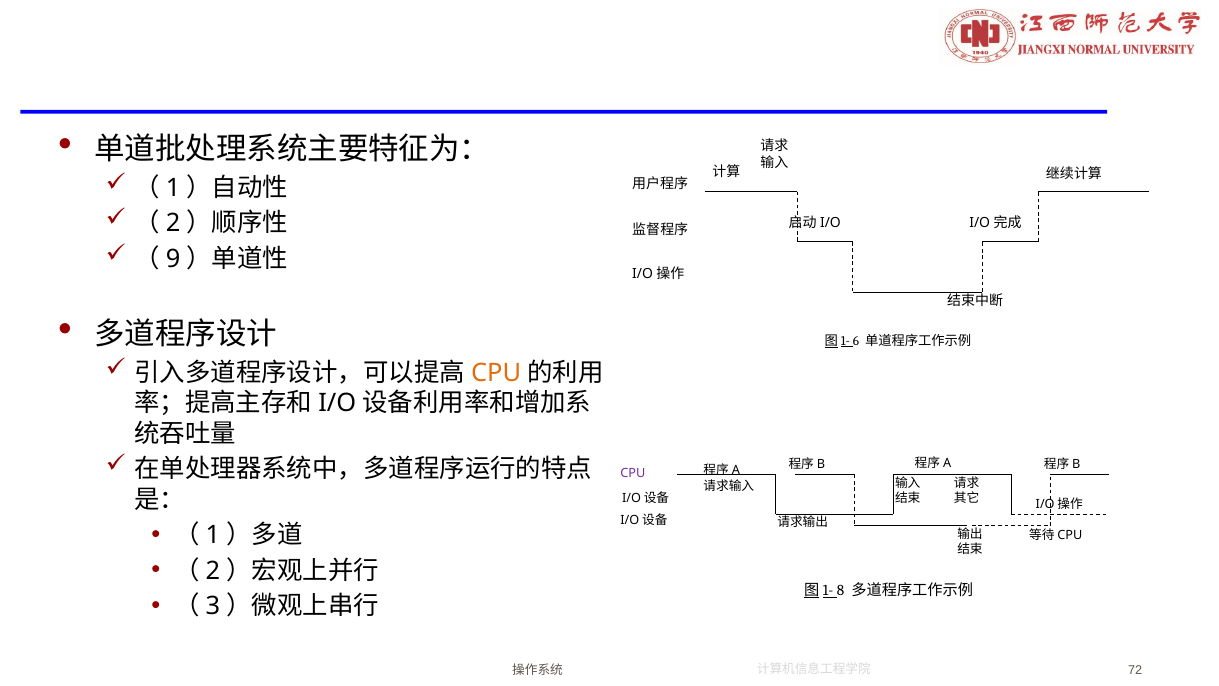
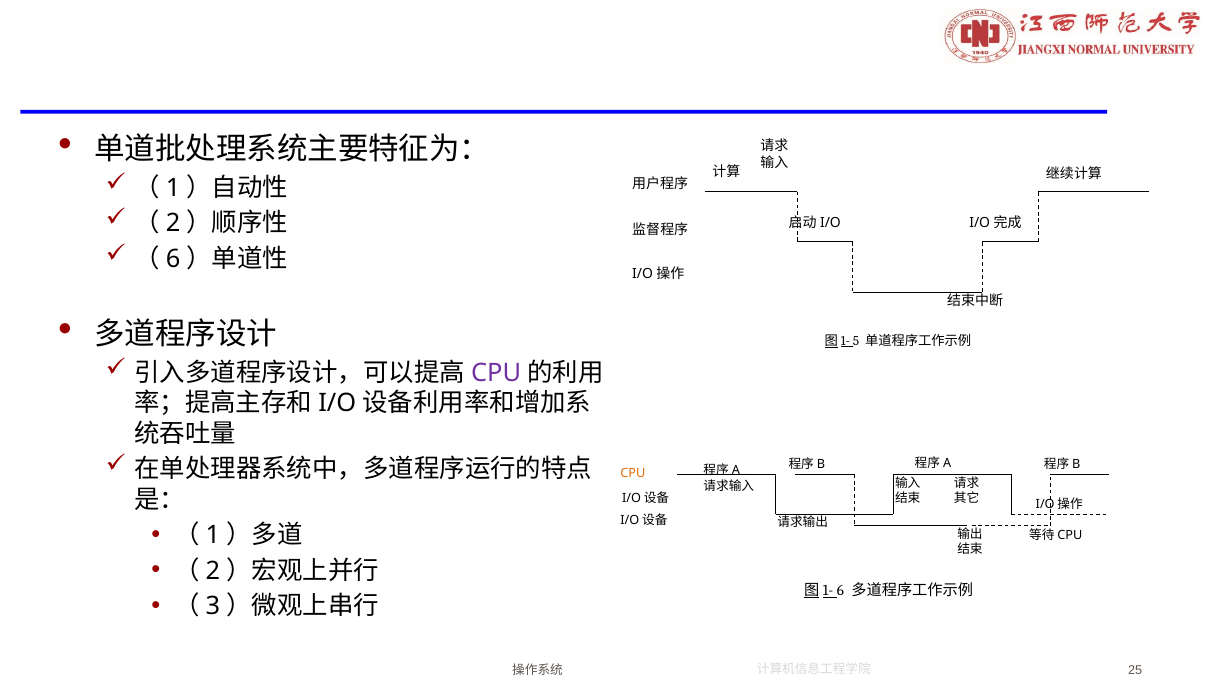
9 at (173, 259): 9 -> 6
6: 6 -> 5
CPU at (496, 373) colour: orange -> purple
CPU at (633, 473) colour: purple -> orange
8 at (841, 590): 8 -> 6
72: 72 -> 25
